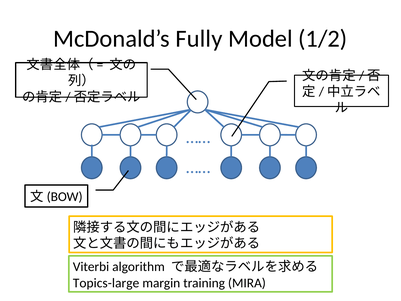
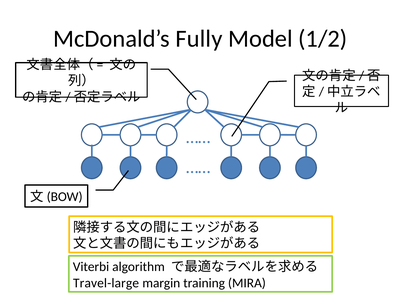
Topics-large: Topics-large -> Travel-large
